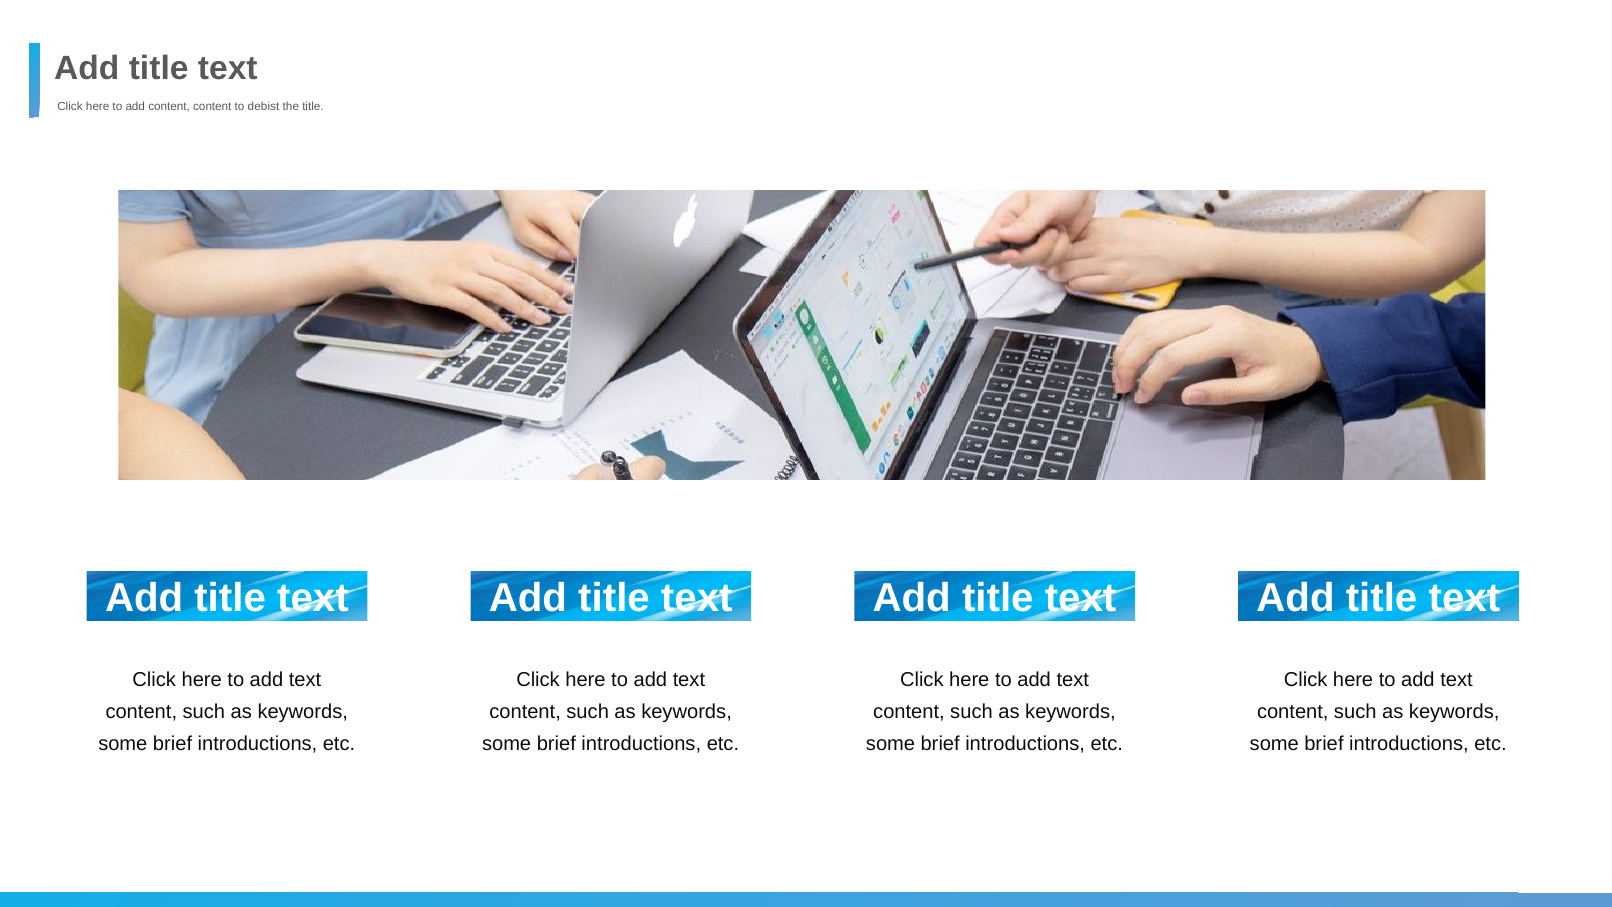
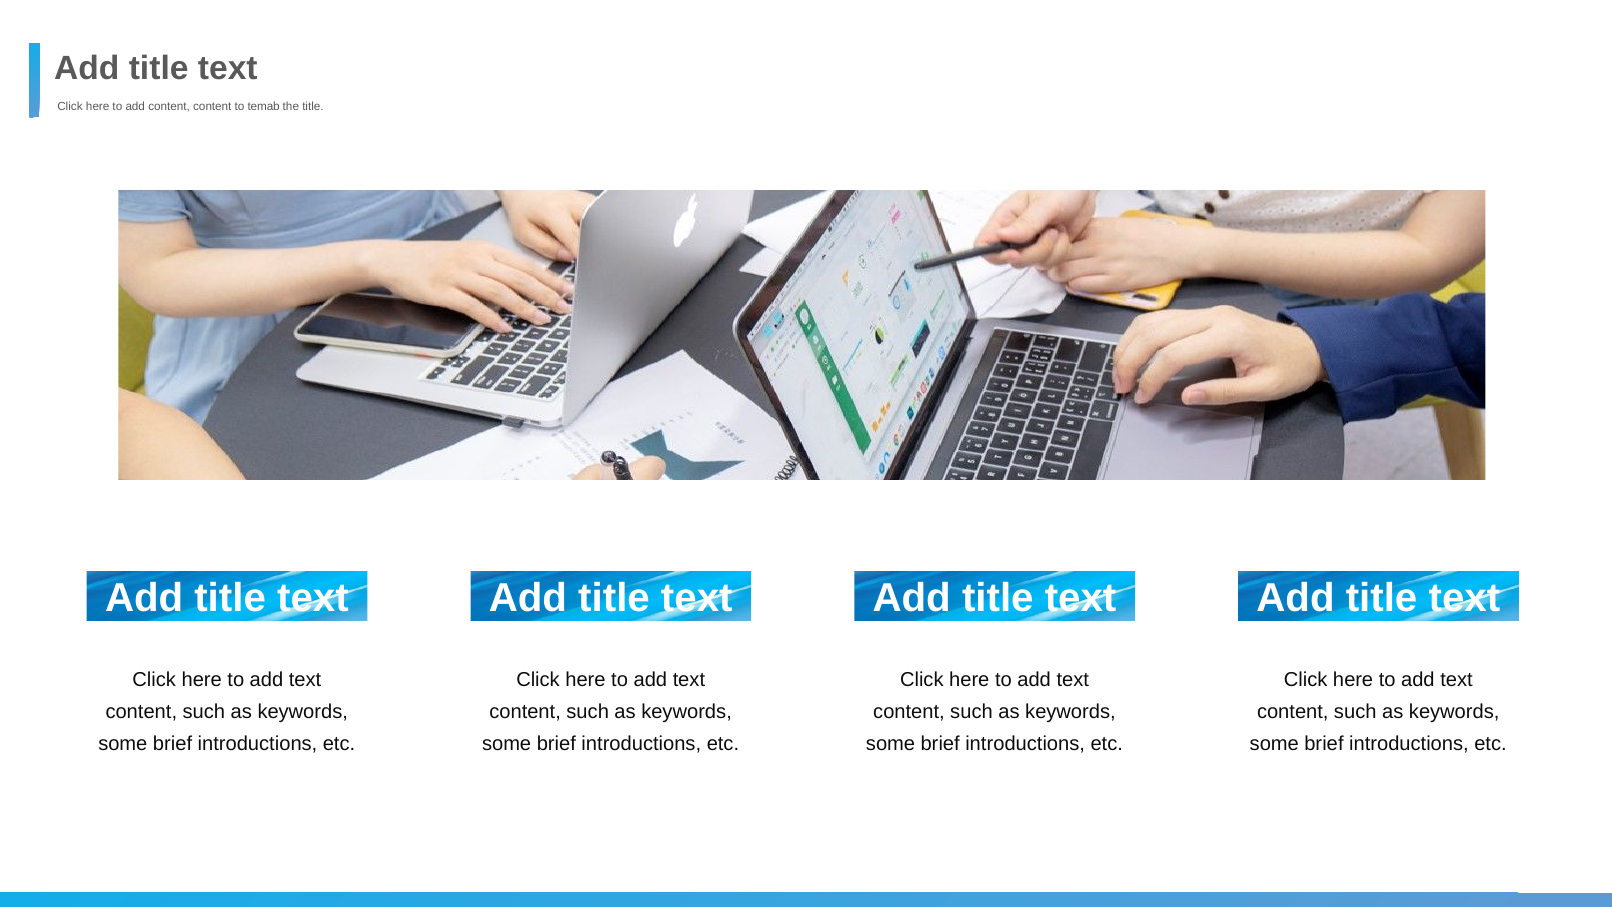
debist: debist -> temab
